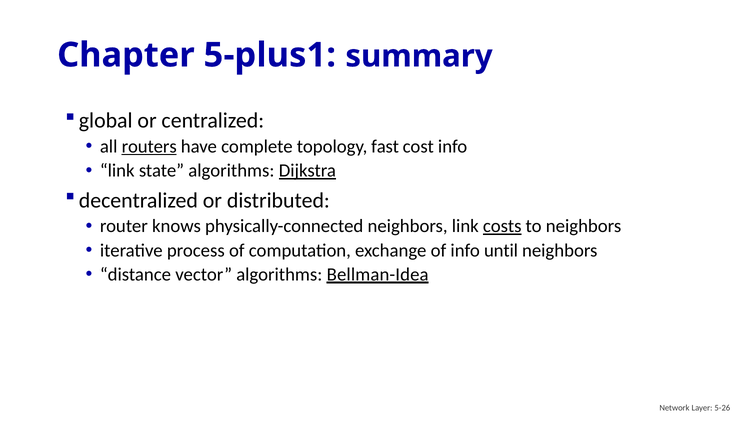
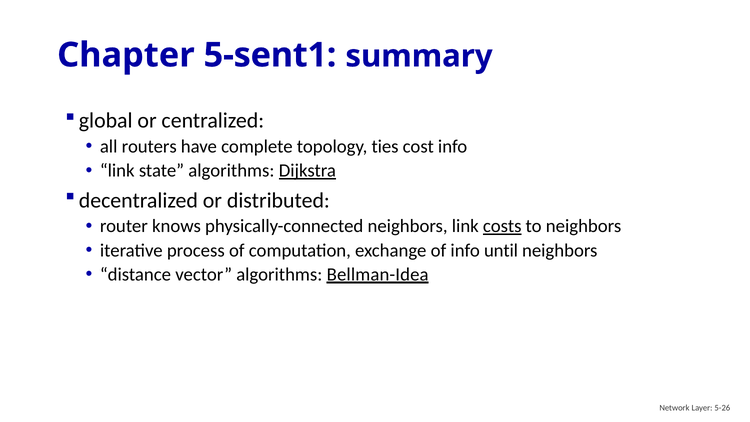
5-plus1: 5-plus1 -> 5-sent1
routers underline: present -> none
fast: fast -> ties
